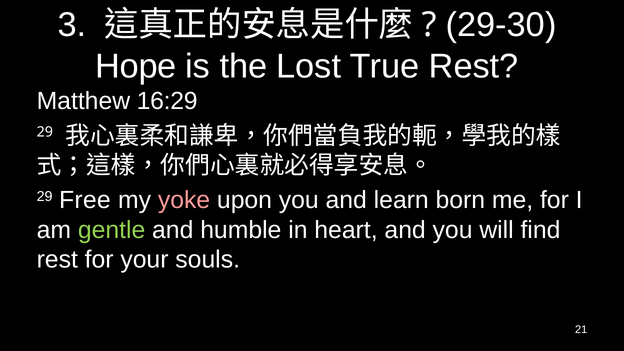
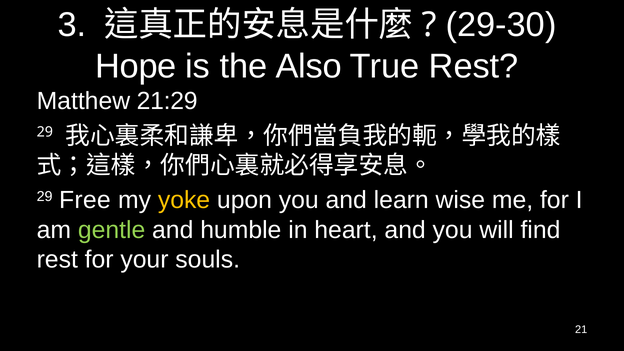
Lost: Lost -> Also
16:29: 16:29 -> 21:29
yoke colour: pink -> yellow
born: born -> wise
